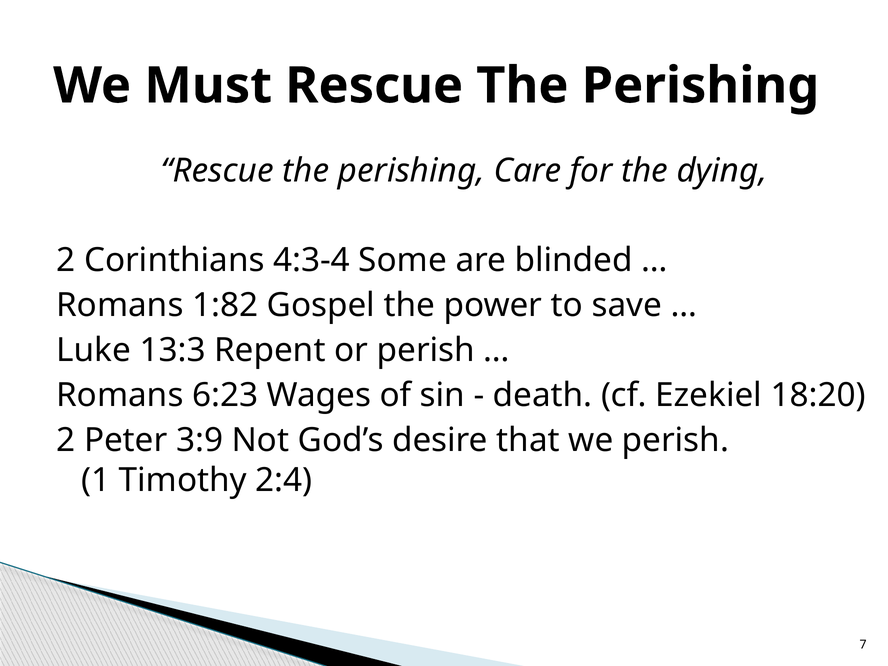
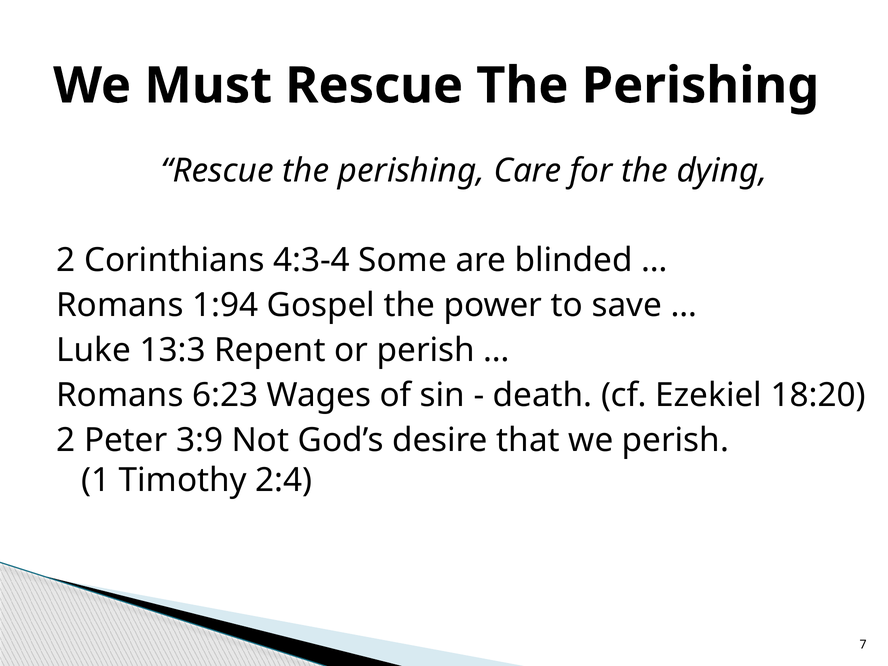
1:82: 1:82 -> 1:94
